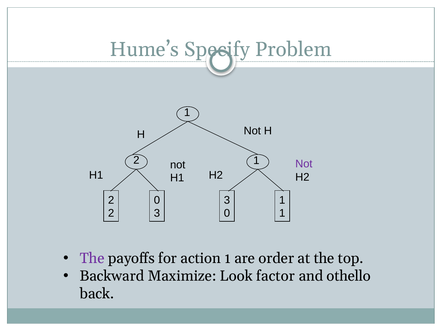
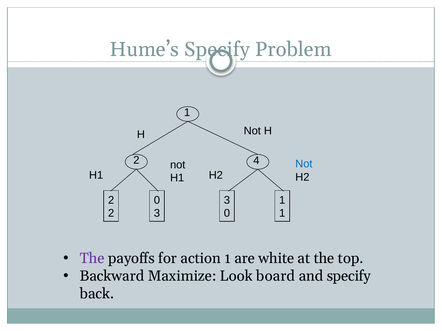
2 1: 1 -> 4
Not at (304, 164) colour: purple -> blue
order: order -> white
factor: factor -> board
and othello: othello -> specify
